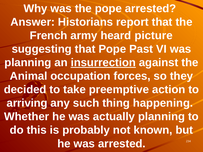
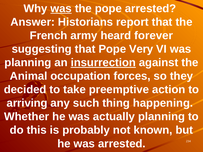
was at (61, 9) underline: none -> present
picture: picture -> forever
Past: Past -> Very
